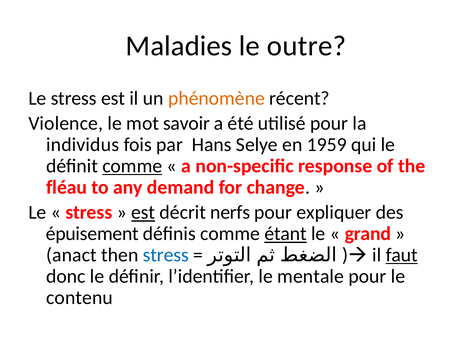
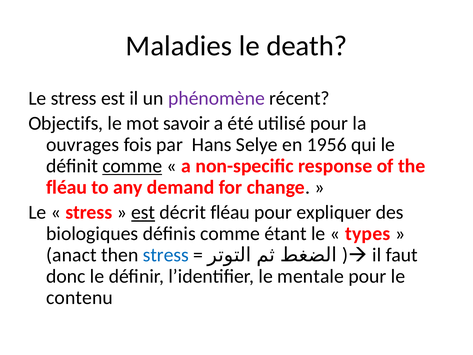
outre: outre -> death
phénomène colour: orange -> purple
Violence: Violence -> Objectifs
individus: individus -> ouvrages
1959: 1959 -> 1956
décrit nerfs: nerfs -> fléau
épuisement: épuisement -> biologiques
étant underline: present -> none
grand: grand -> types
faut underline: present -> none
